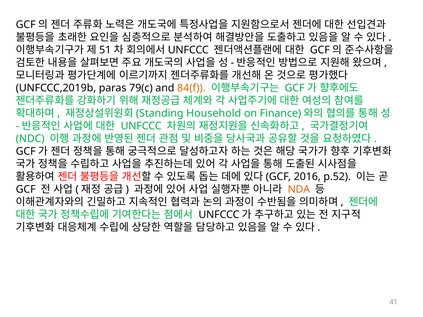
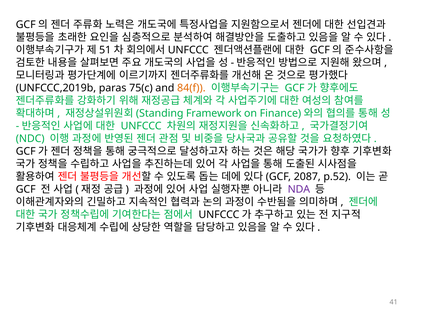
79(c: 79(c -> 75(c
Household: Household -> Framework
2016: 2016 -> 2087
NDA colour: orange -> purple
